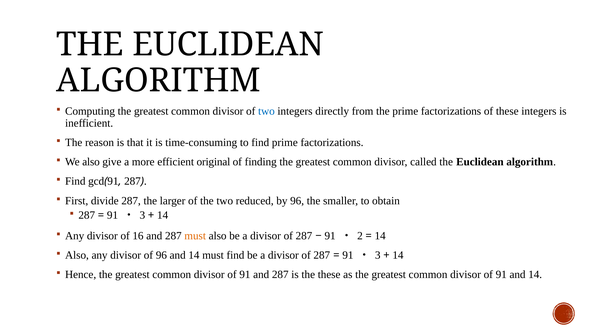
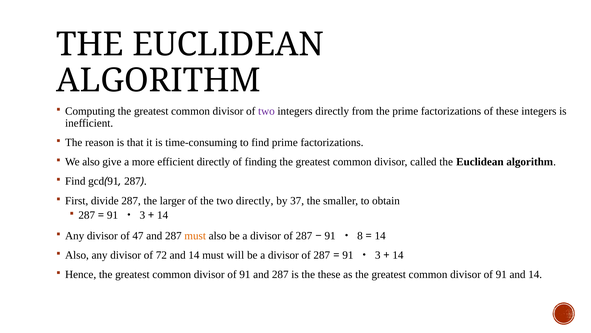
two at (266, 111) colour: blue -> purple
efficient original: original -> directly
two reduced: reduced -> directly
by 96: 96 -> 37
16: 16 -> 47
2: 2 -> 8
of 96: 96 -> 72
must find: find -> will
